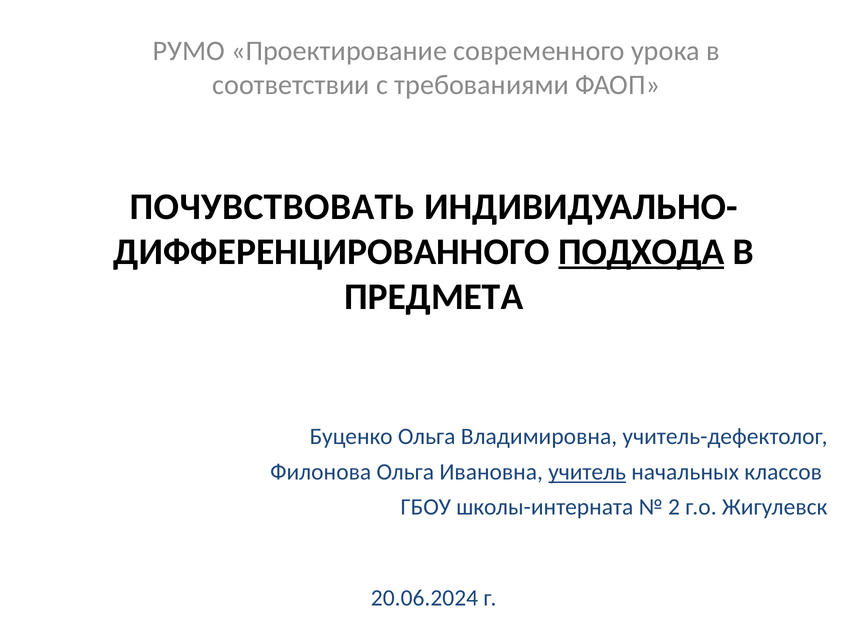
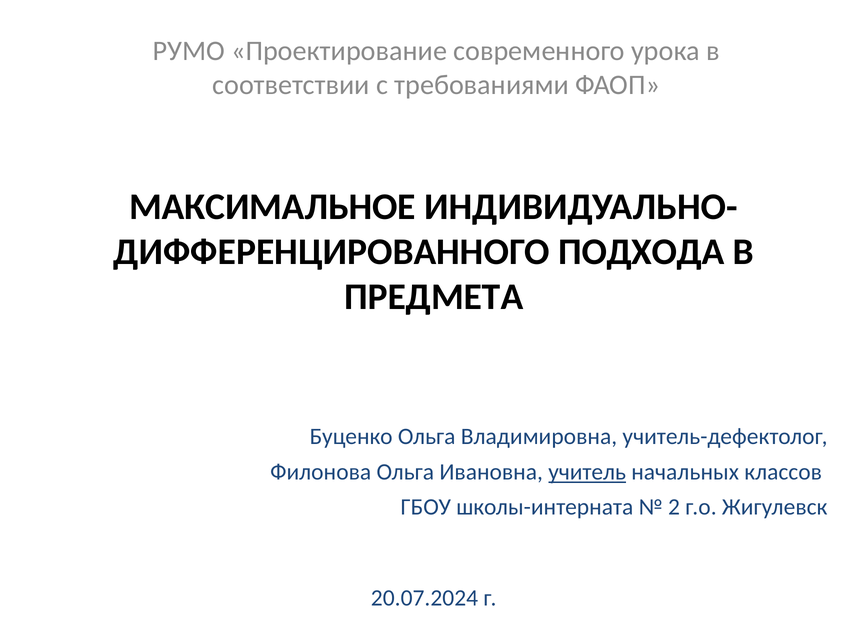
ПОЧУВСТВОВАТЬ: ПОЧУВСТВОВАТЬ -> МАКСИМАЛЬНОЕ
ПОДХОДА underline: present -> none
20.06.2024: 20.06.2024 -> 20.07.2024
